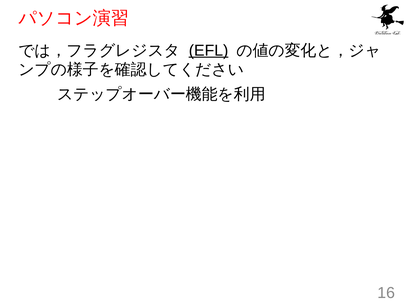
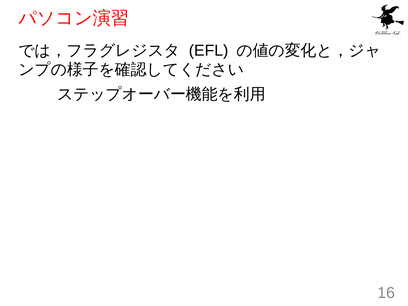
EFL underline: present -> none
